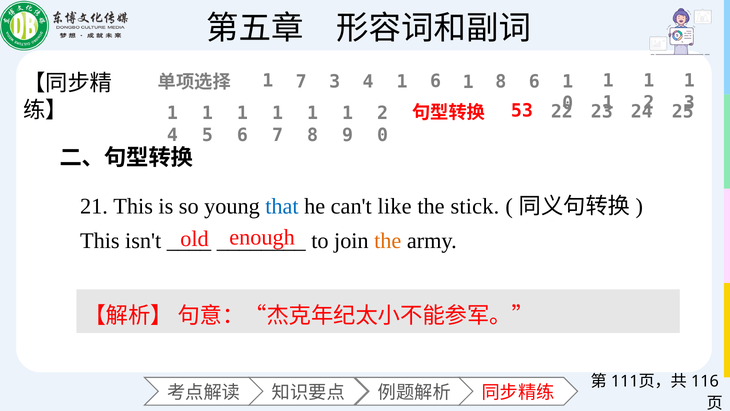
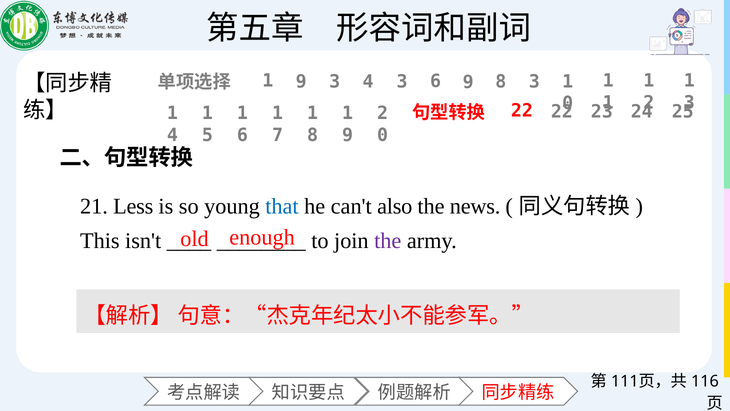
7 at (301, 81): 7 -> 9
3 4 1: 1 -> 3
1 at (468, 82): 1 -> 9
8 6: 6 -> 3
53 at (522, 111): 53 -> 22
21 This: This -> Less
like: like -> also
stick: stick -> news
the at (388, 241) colour: orange -> purple
